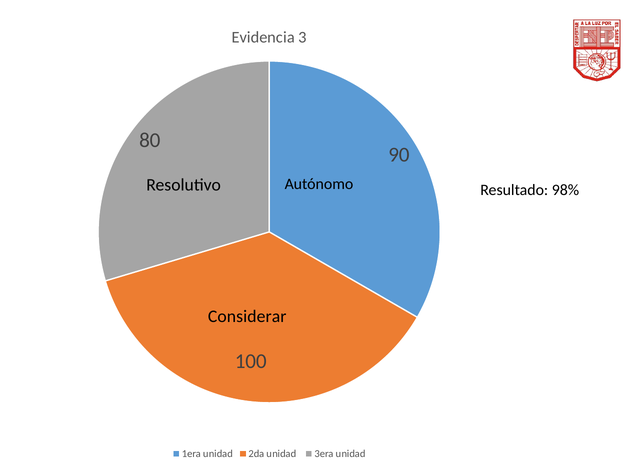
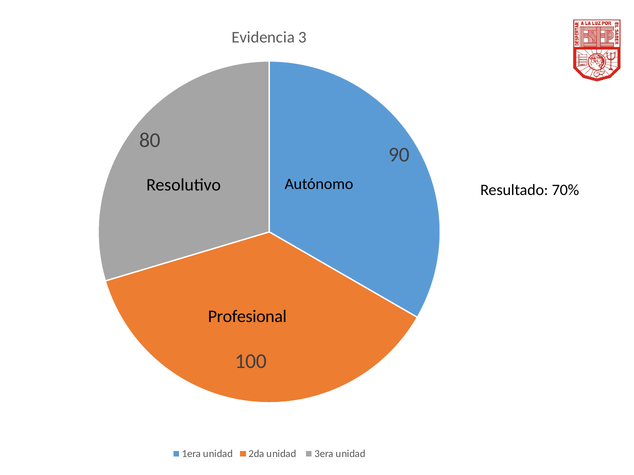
98%: 98% -> 70%
Considerar: Considerar -> Profesional
